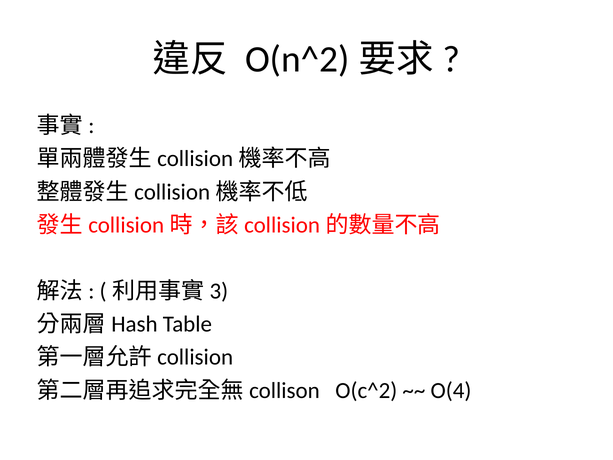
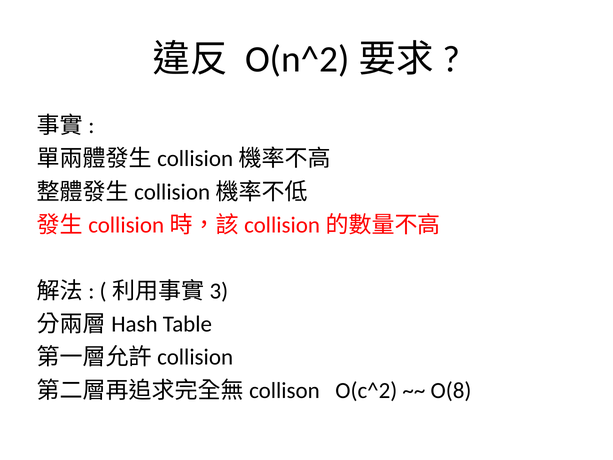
O(4: O(4 -> O(8
